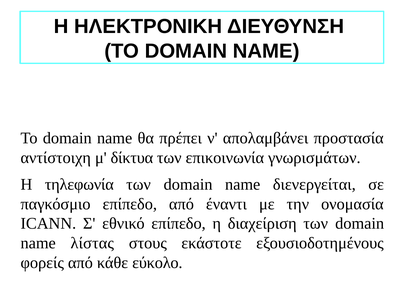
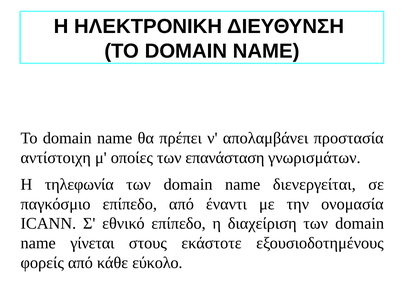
δίκτυα: δίκτυα -> οποίες
επικοινωνία: επικοινωνία -> επανάσταση
λίστας: λίστας -> γίνεται
